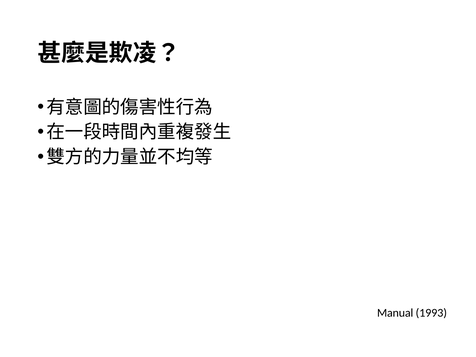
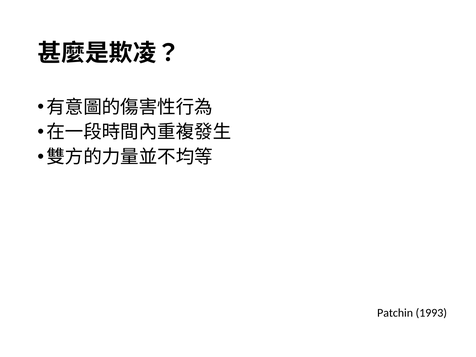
Manual: Manual -> Patchin
